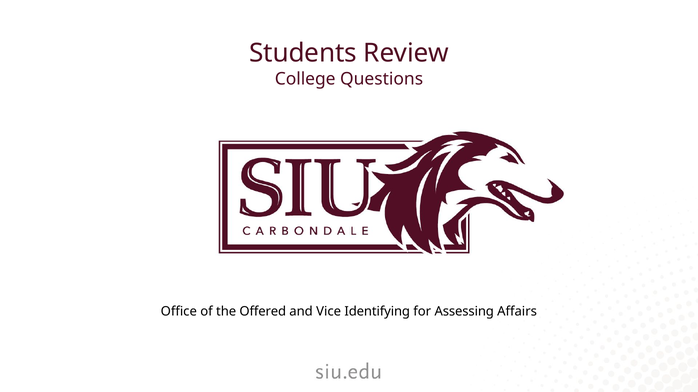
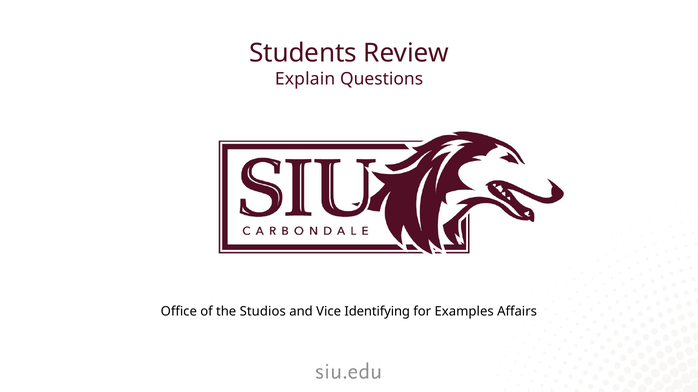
College: College -> Explain
Offered: Offered -> Studios
Assessing: Assessing -> Examples
